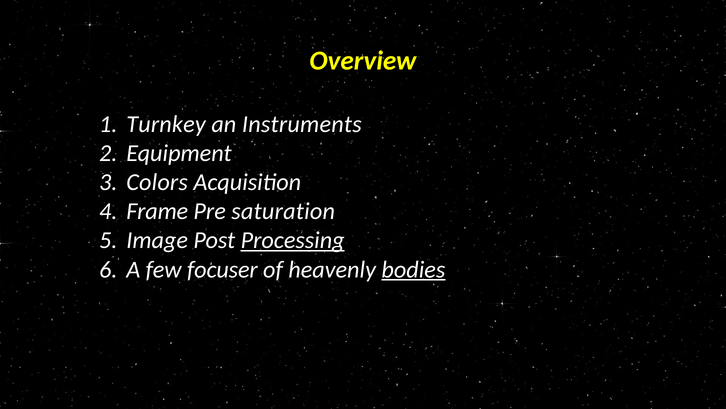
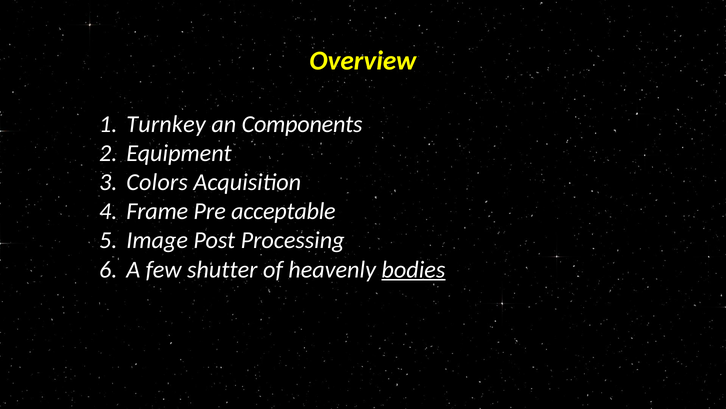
Instruments: Instruments -> Components
saturation: saturation -> acceptable
Processing underline: present -> none
focuser: focuser -> shutter
